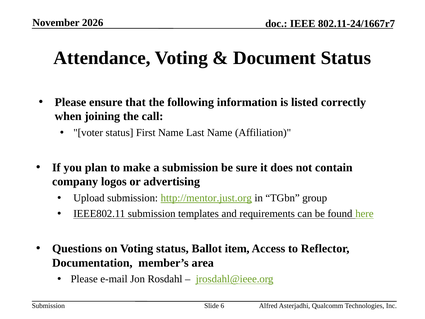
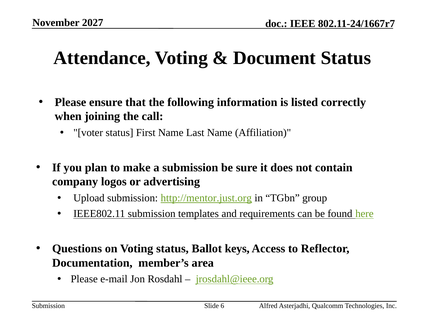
2026: 2026 -> 2027
item: item -> keys
